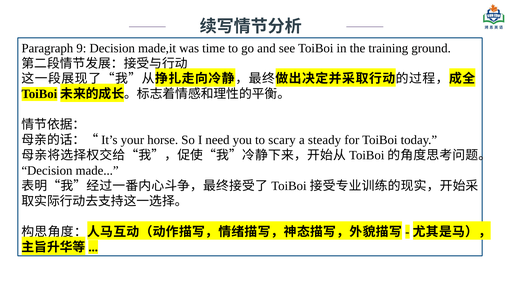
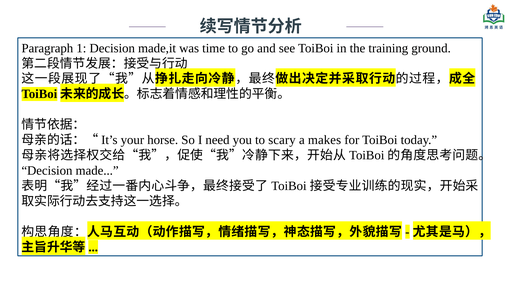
9: 9 -> 1
steady: steady -> makes
